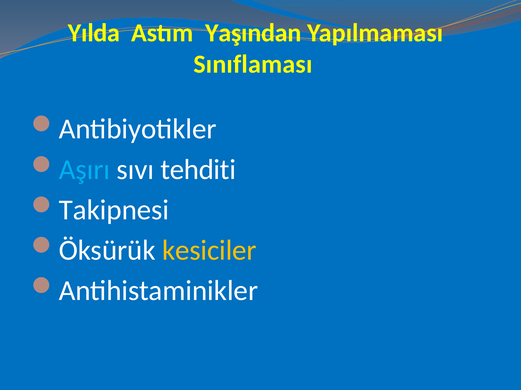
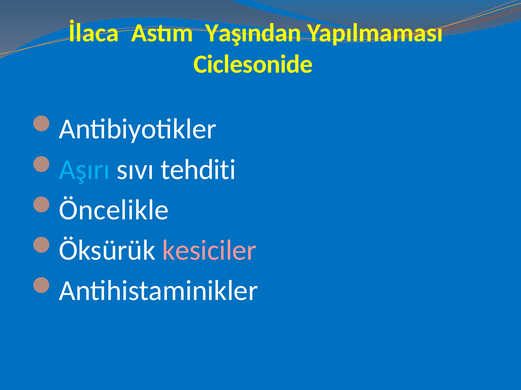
Yılda: Yılda -> İlaca
Sınıflaması: Sınıflaması -> Ciclesonide
Takipnesi: Takipnesi -> Öncelikle
kesiciler colour: yellow -> pink
